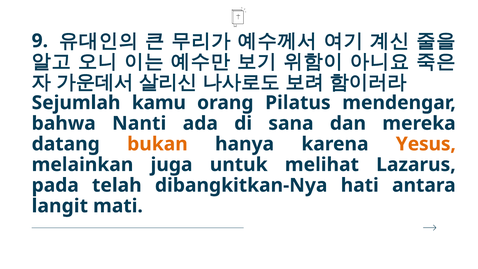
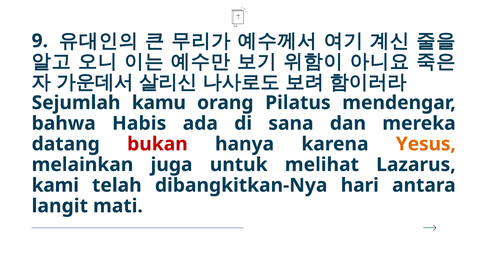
Nanti: Nanti -> Habis
bukan colour: orange -> red
pada: pada -> kami
hati: hati -> hari
